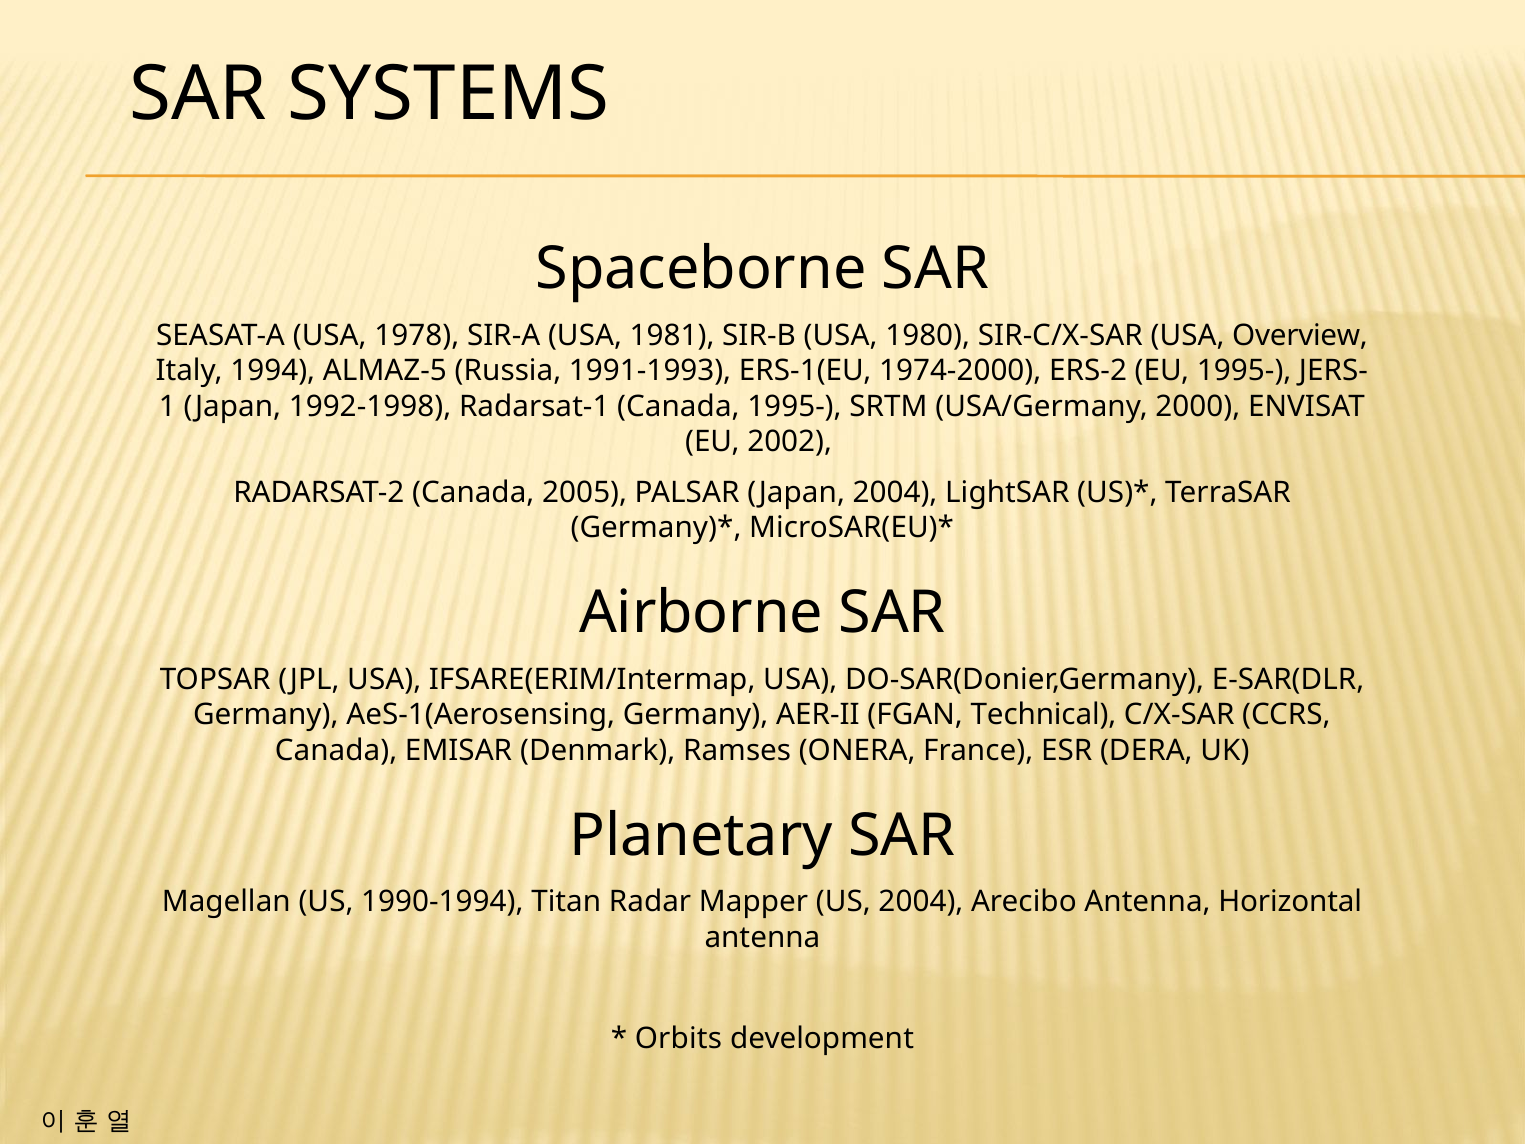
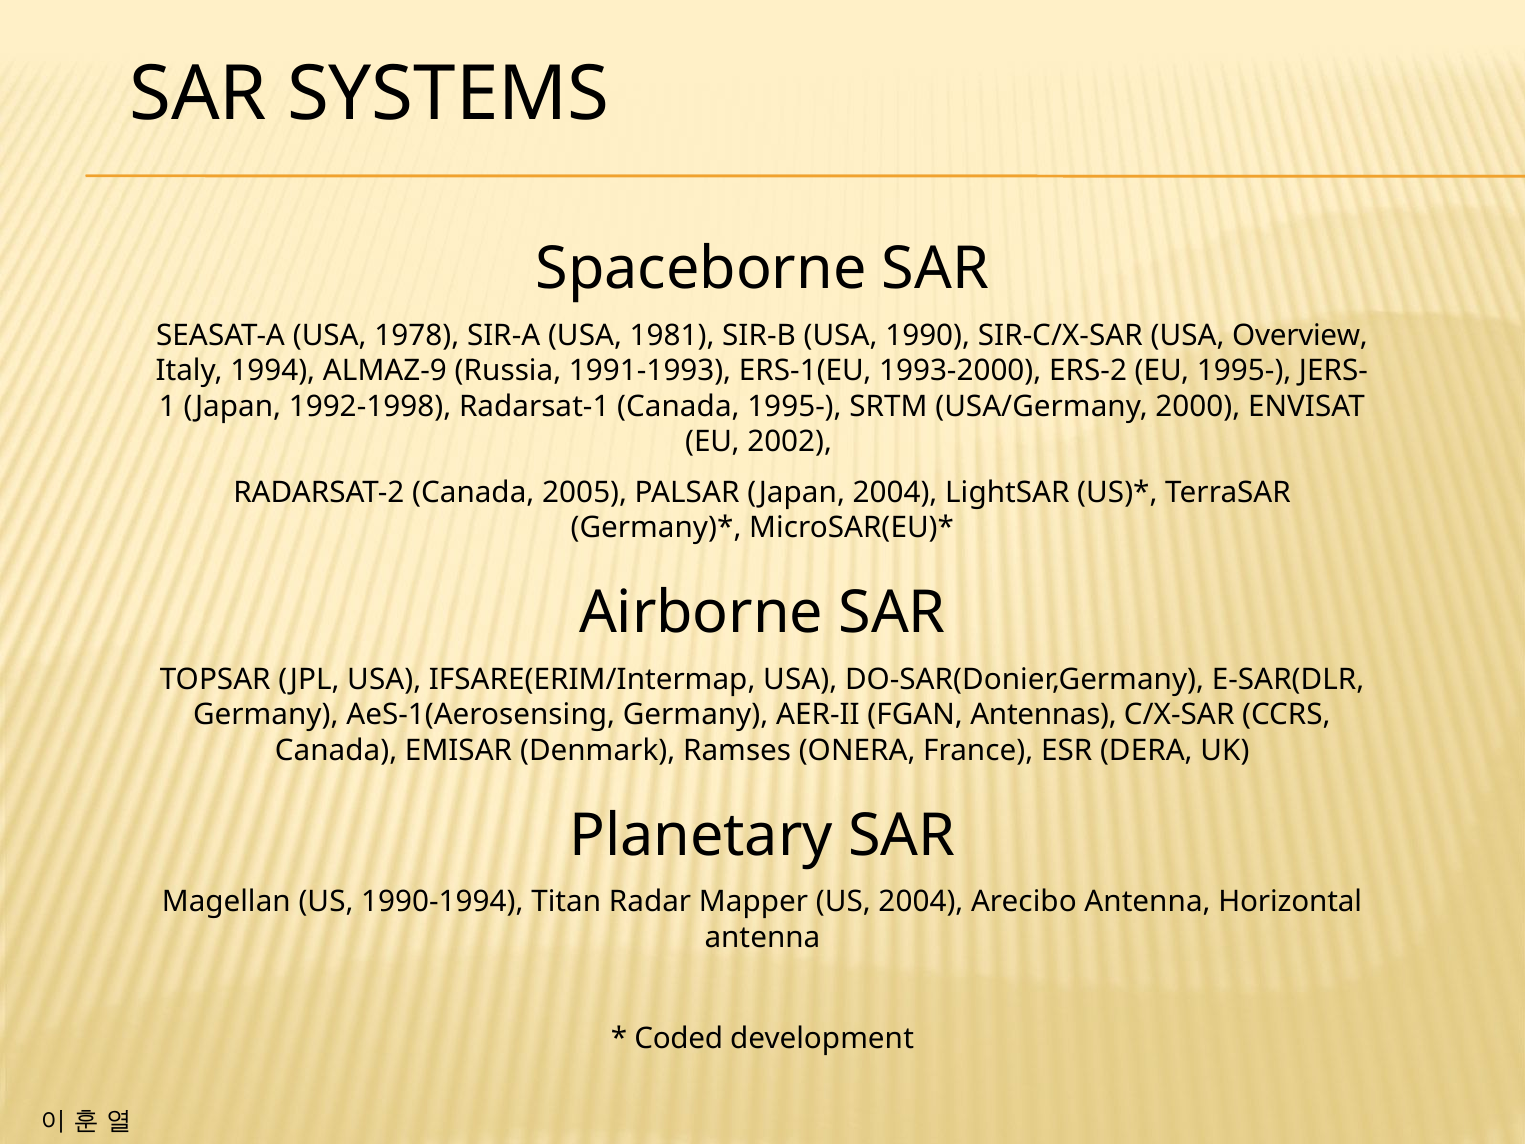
1980: 1980 -> 1990
ALMAZ-5: ALMAZ-5 -> ALMAZ-9
1974-2000: 1974-2000 -> 1993-2000
Technical: Technical -> Antennas
Orbits: Orbits -> Coded
